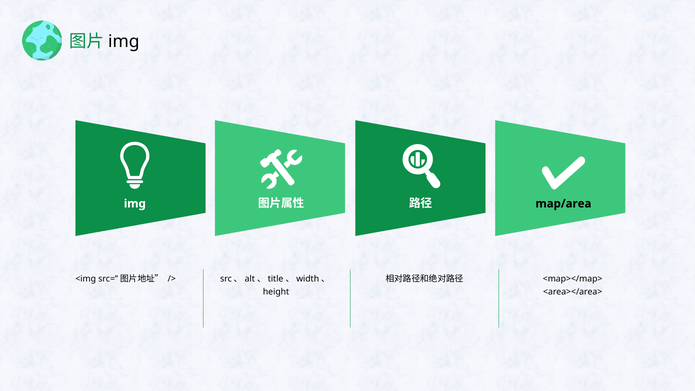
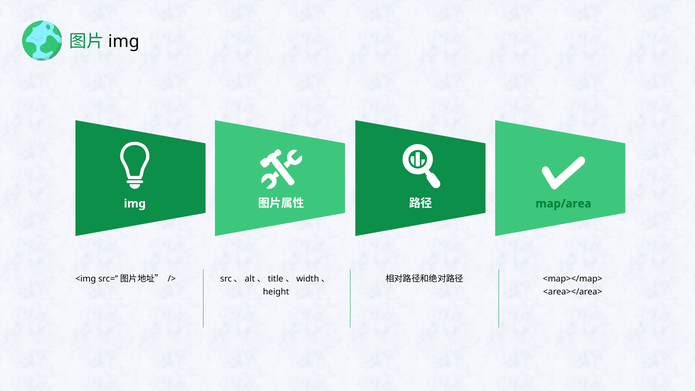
map/area colour: black -> green
